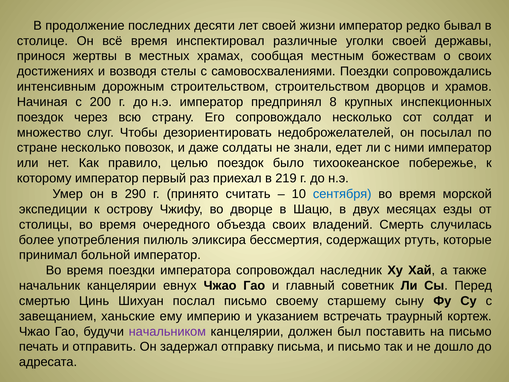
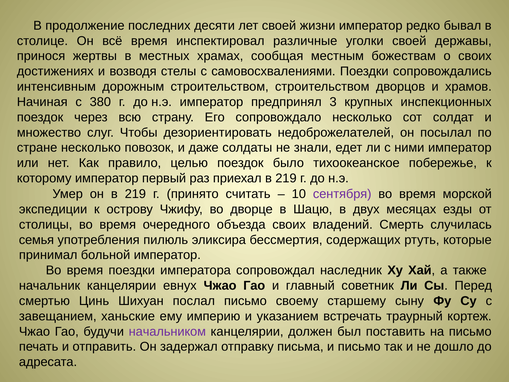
200: 200 -> 380
8: 8 -> 3
он в 290: 290 -> 219
сентября colour: blue -> purple
более: более -> семья
